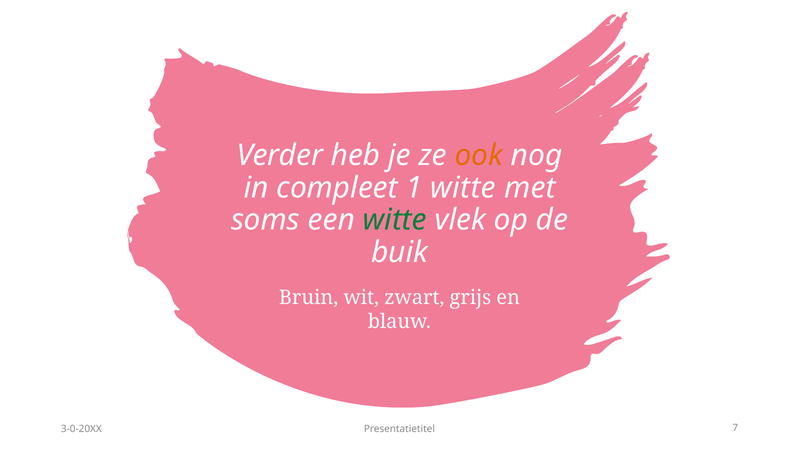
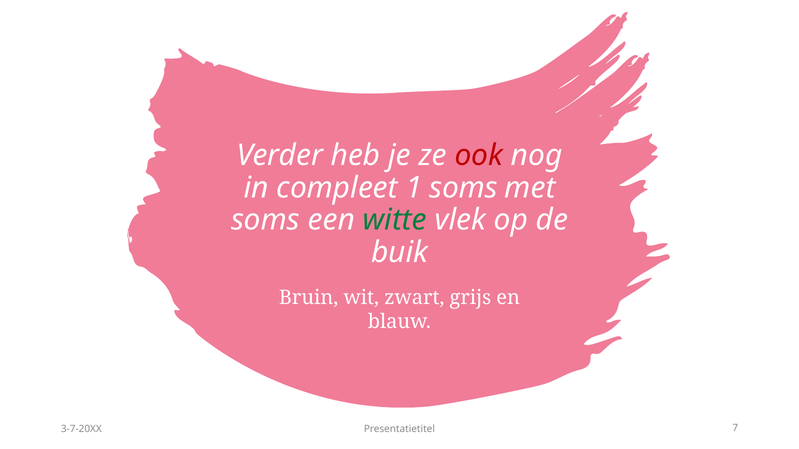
ook colour: orange -> red
1 witte: witte -> soms
3-0-20XX: 3-0-20XX -> 3-7-20XX
